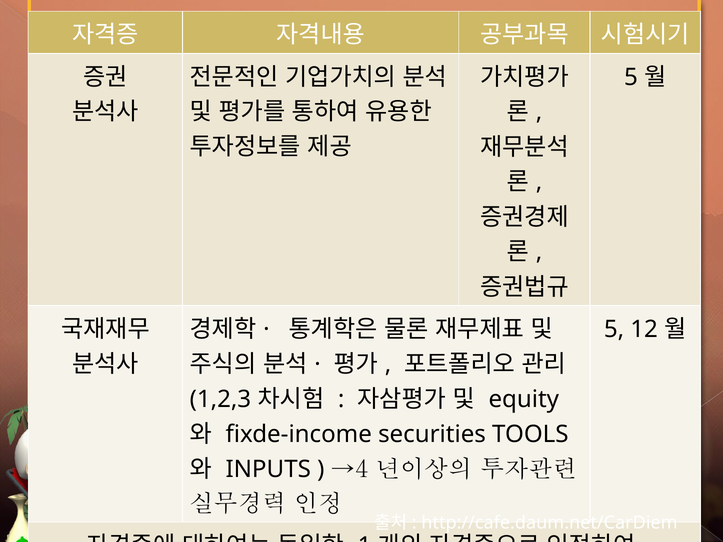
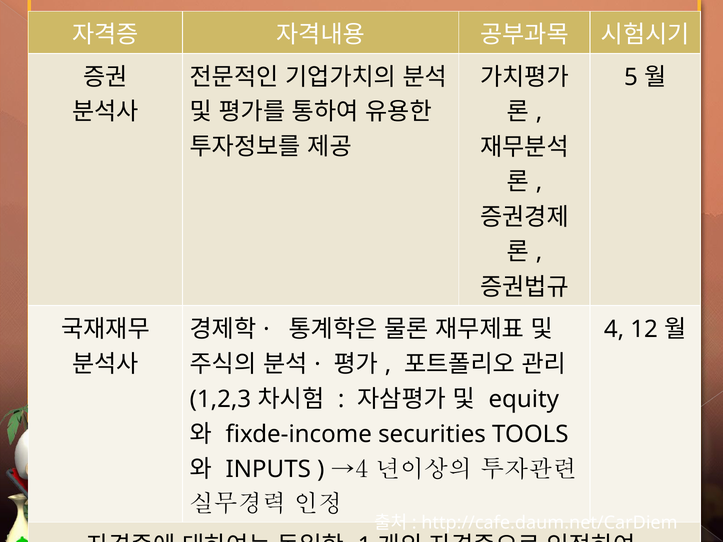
5 at (614, 329): 5 -> 4
